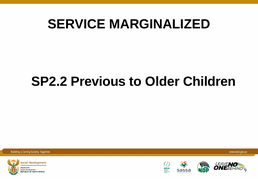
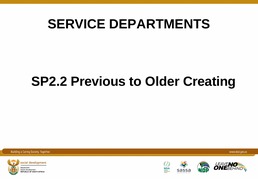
MARGINALIZED: MARGINALIZED -> DEPARTMENTS
Children: Children -> Creating
